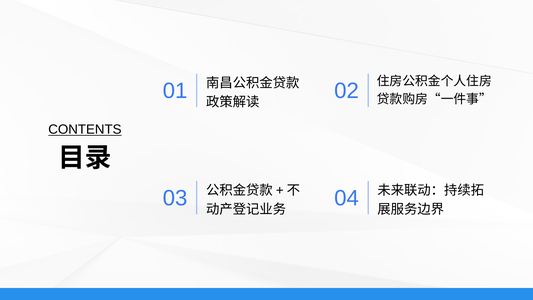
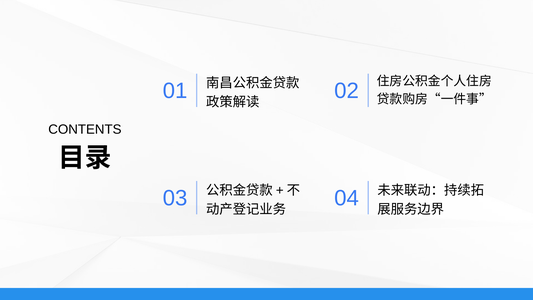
CONTENTS underline: present -> none
